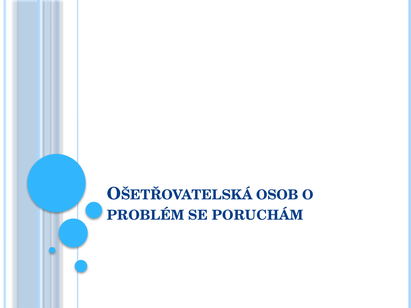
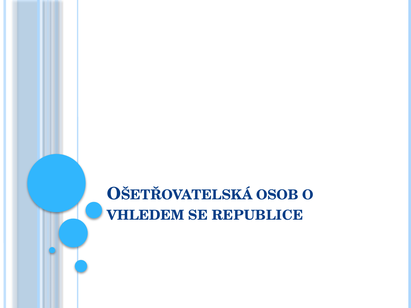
PROBLÉM: PROBLÉM -> VHLEDEM
PORUCHÁM: PORUCHÁM -> REPUBLICE
